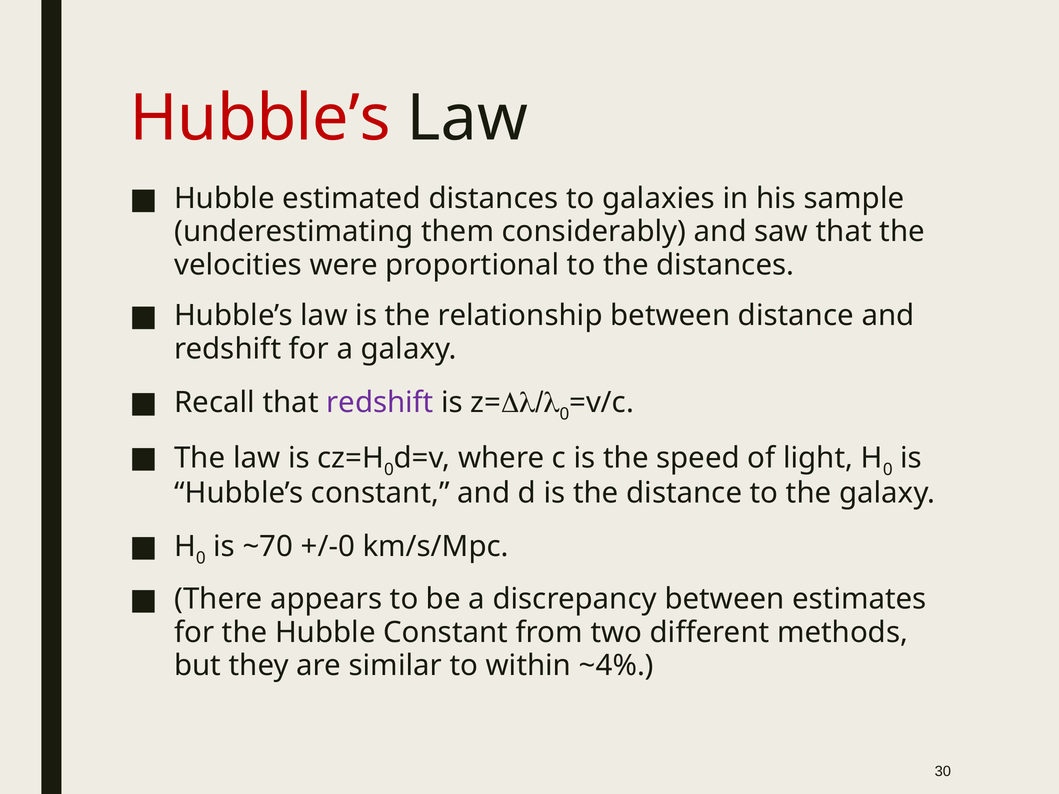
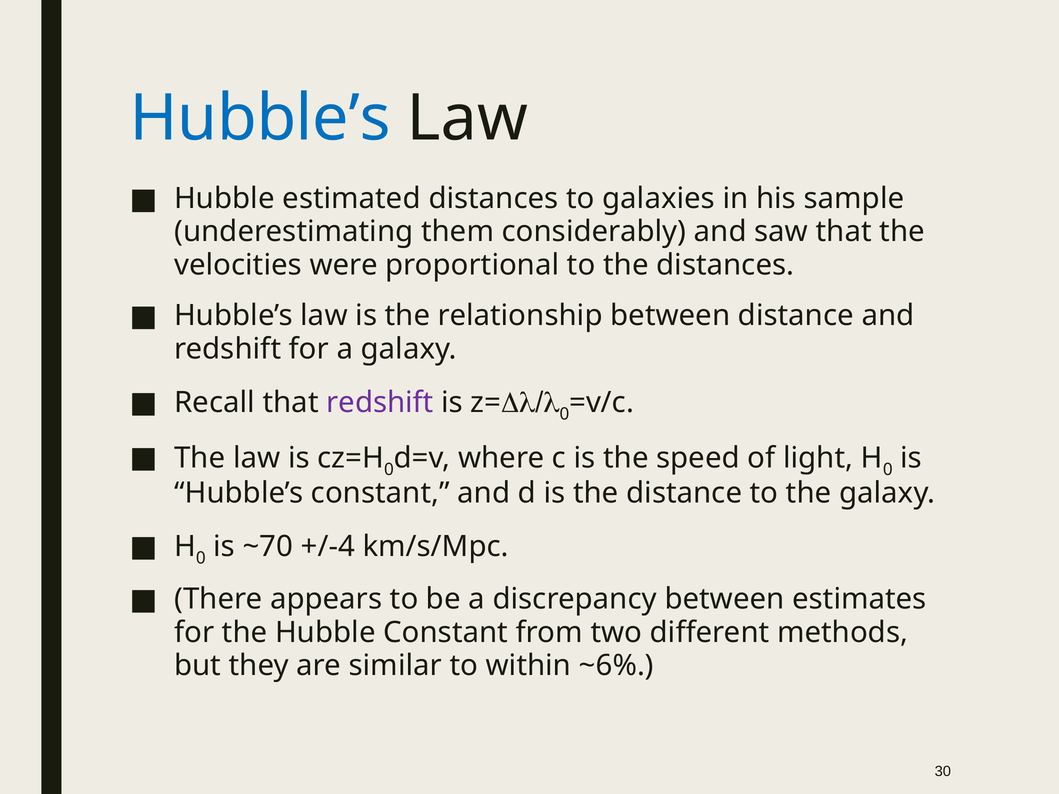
Hubble’s at (260, 119) colour: red -> blue
+/-0: +/-0 -> +/-4
~4%: ~4% -> ~6%
